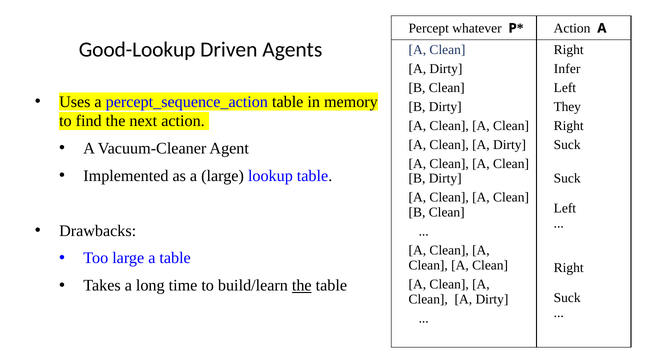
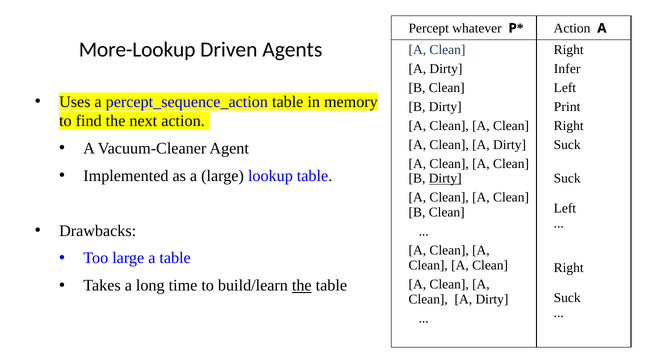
Good-Lookup: Good-Lookup -> More-Lookup
They: They -> Print
Dirty at (445, 179) underline: none -> present
